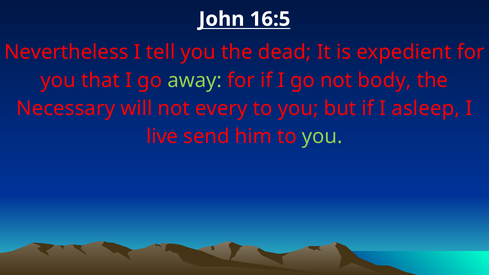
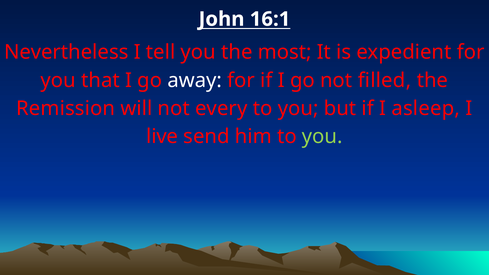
16:5: 16:5 -> 16:1
dead: dead -> most
away colour: light green -> white
body: body -> filled
Necessary: Necessary -> Remission
